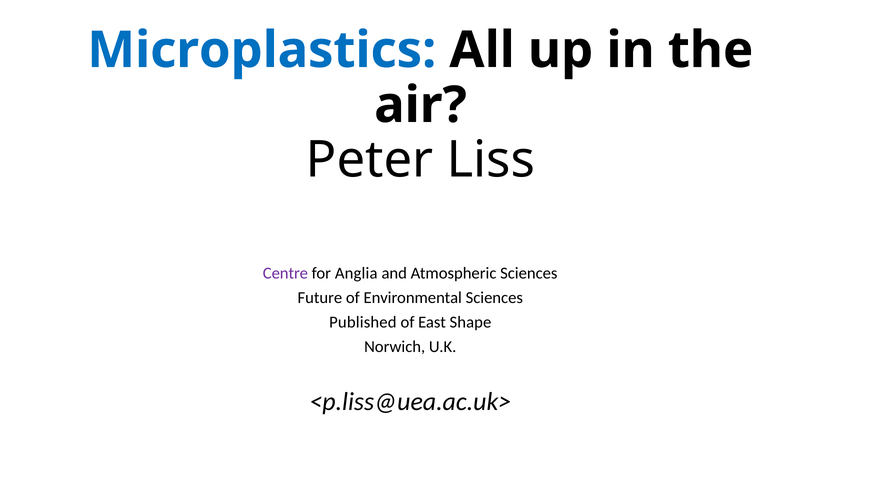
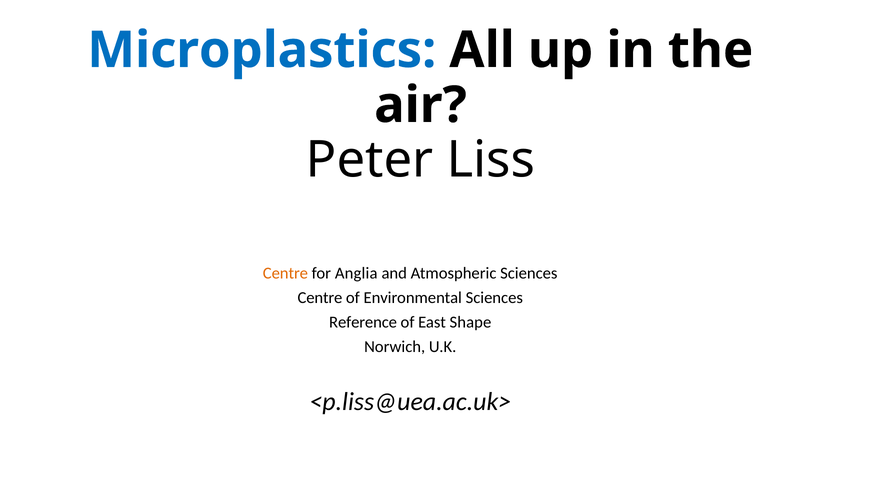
Centre at (285, 273) colour: purple -> orange
Future at (320, 298): Future -> Centre
Published: Published -> Reference
